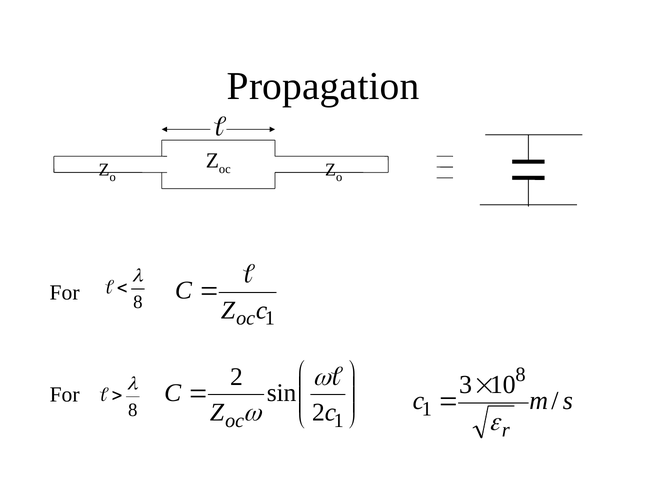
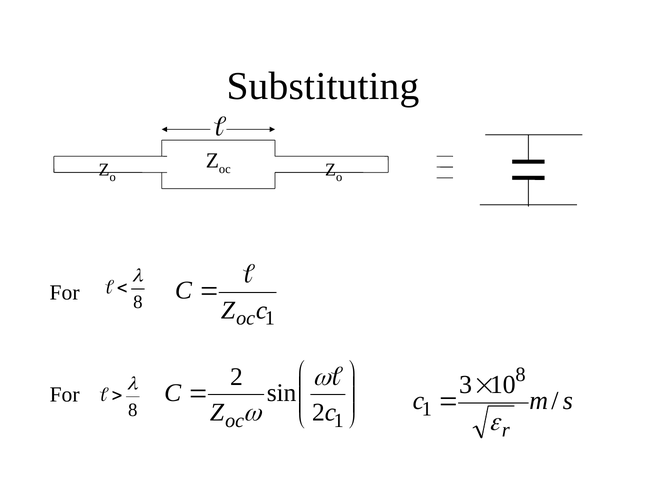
Propagation: Propagation -> Substituting
